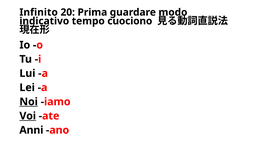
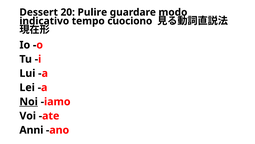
Infinito: Infinito -> Dessert
Prima: Prima -> Pulire
Voi underline: present -> none
